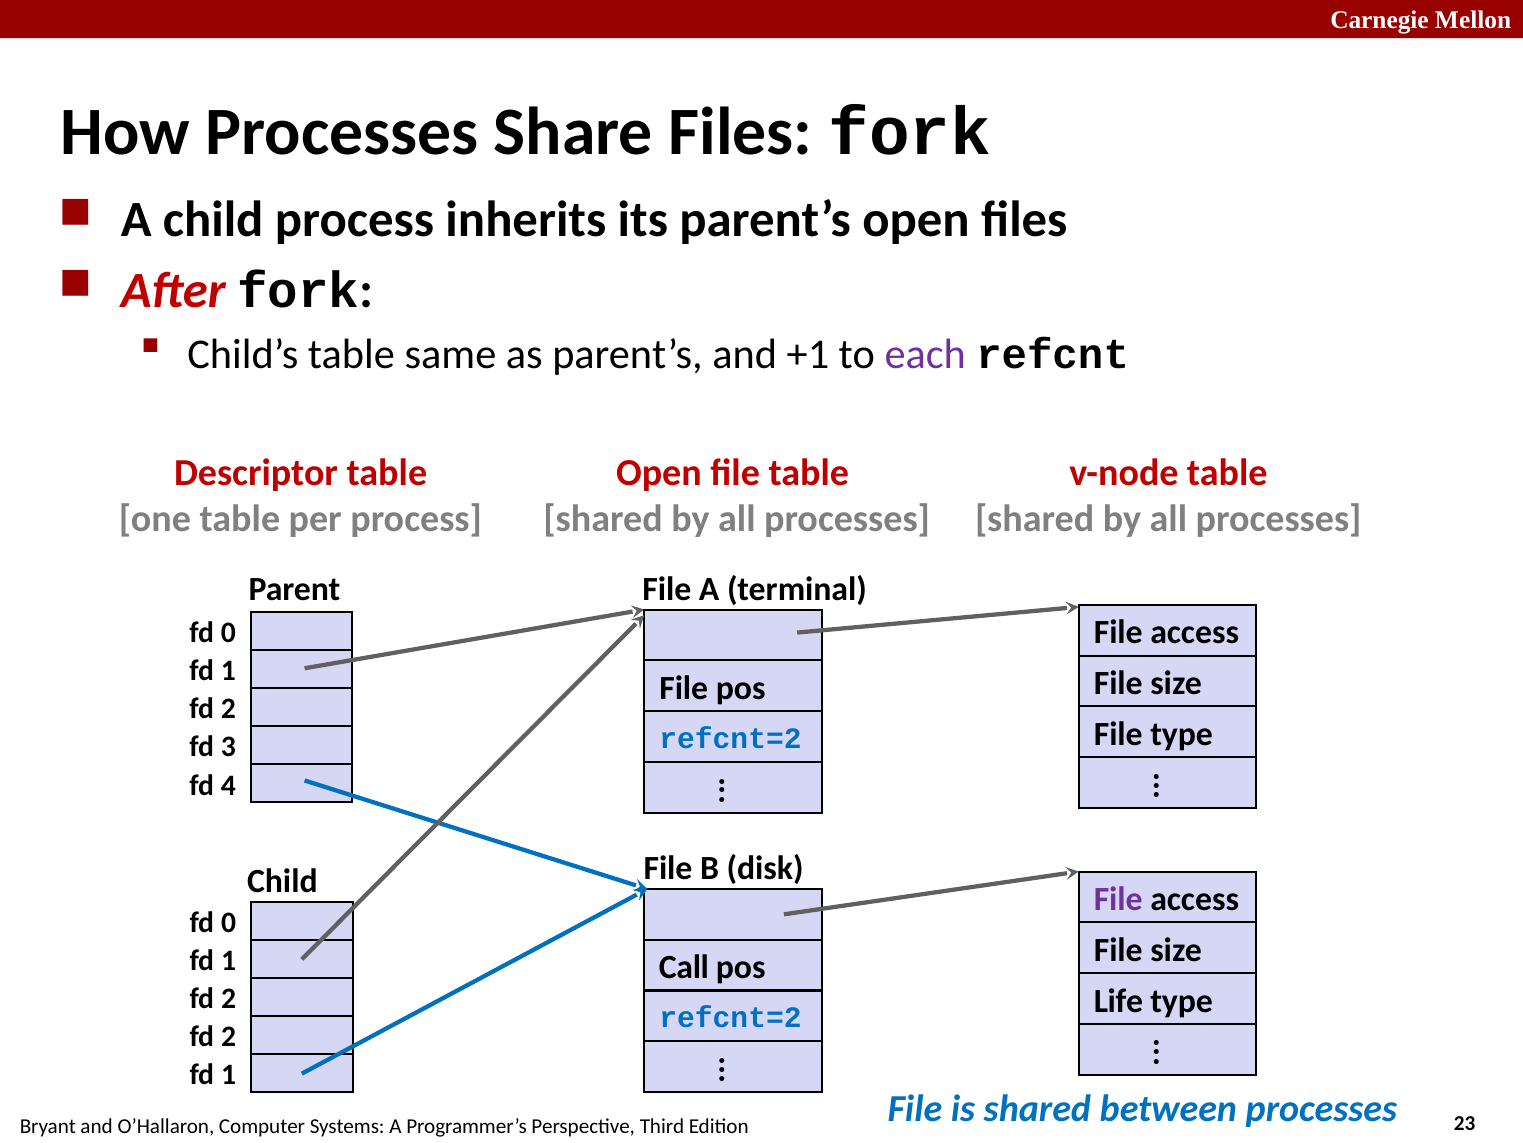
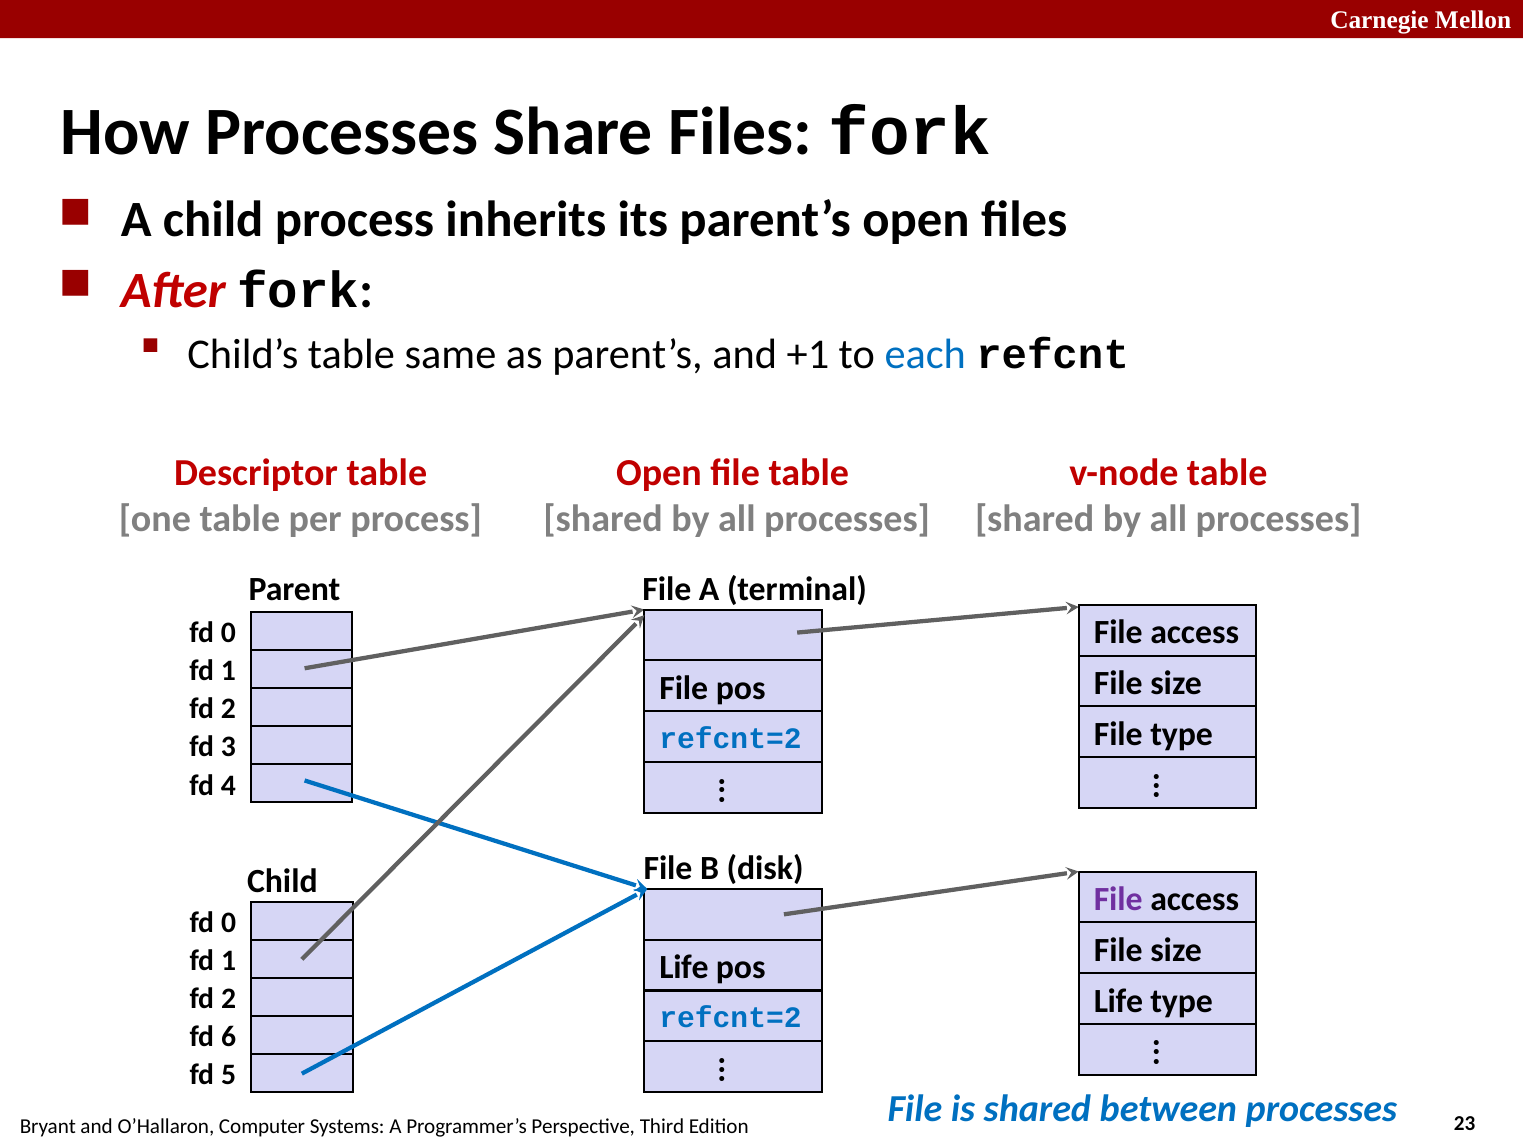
each colour: purple -> blue
Call at (684, 967): Call -> Life
2 at (229, 1036): 2 -> 6
1 at (229, 1074): 1 -> 5
